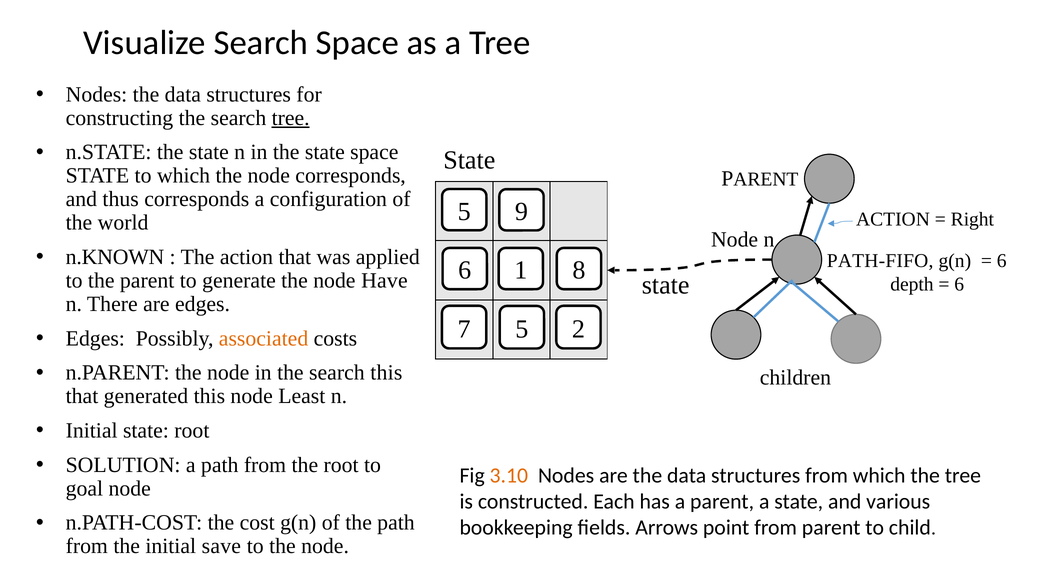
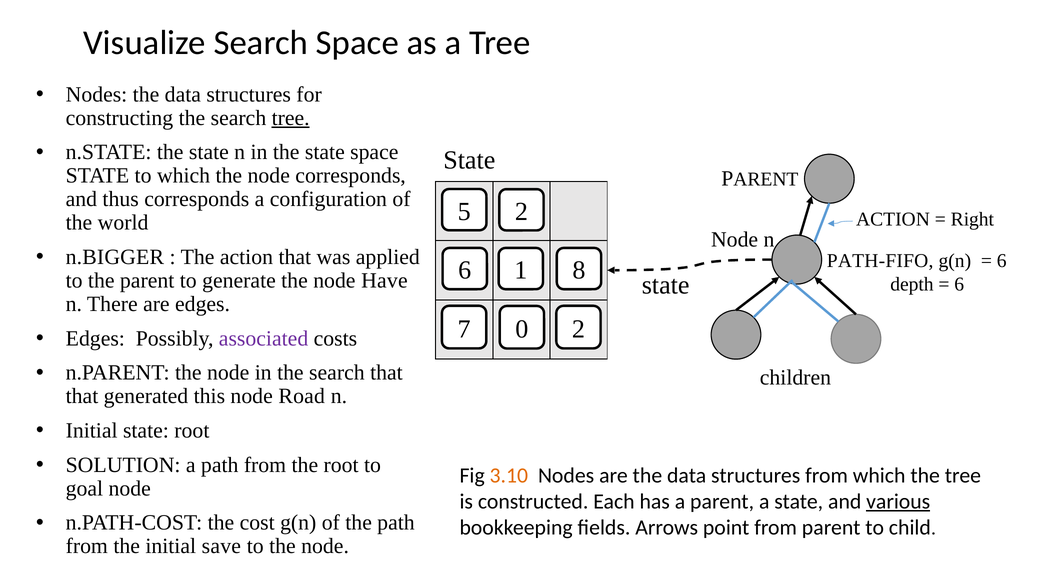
5 9: 9 -> 2
n.KNOWN: n.KNOWN -> n.BIGGER
7 5: 5 -> 0
associated colour: orange -> purple
search this: this -> that
Least: Least -> Road
various underline: none -> present
